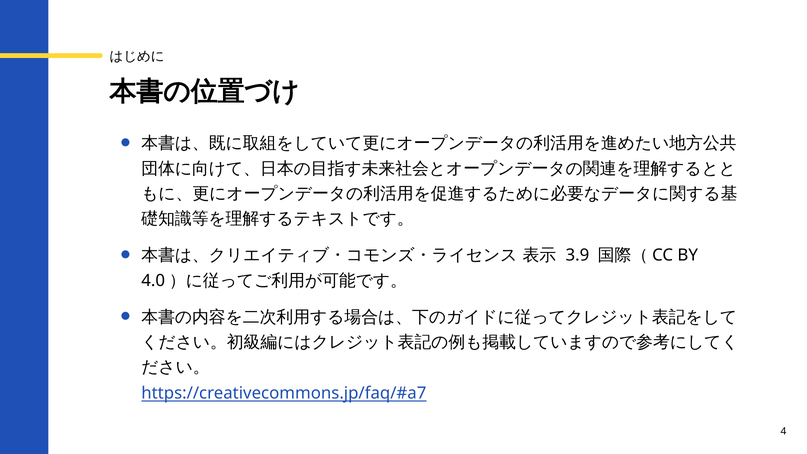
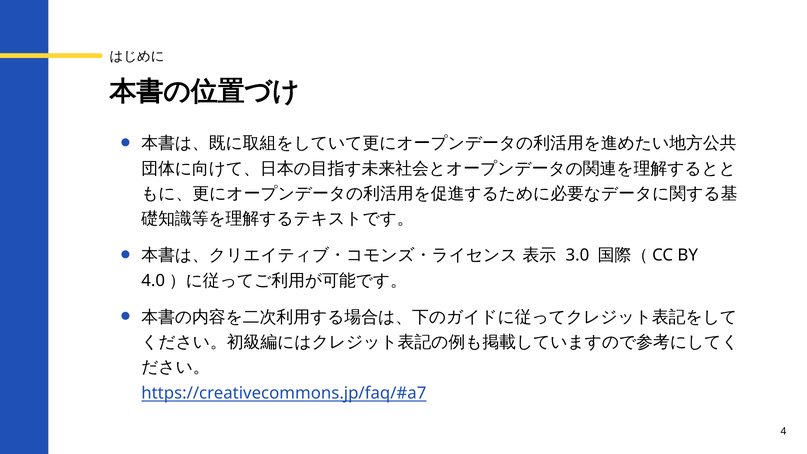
3.9: 3.9 -> 3.0
